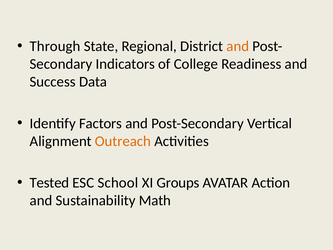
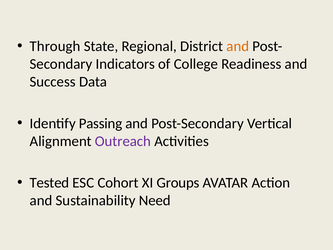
Factors: Factors -> Passing
Outreach colour: orange -> purple
School: School -> Cohort
Math: Math -> Need
